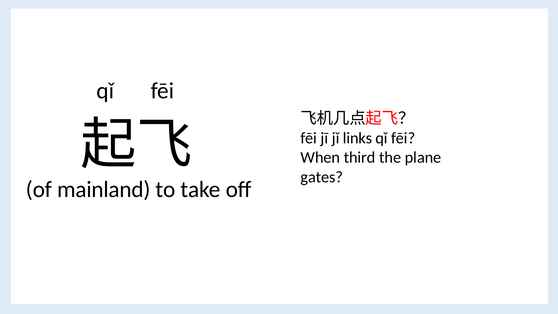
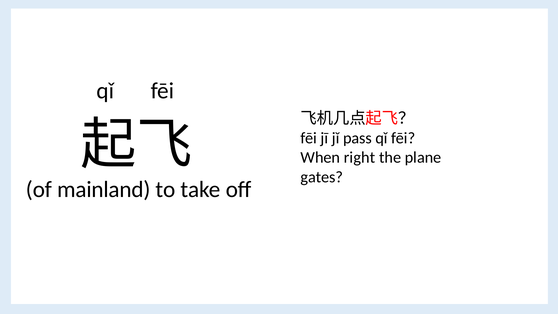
links: links -> pass
third: third -> right
